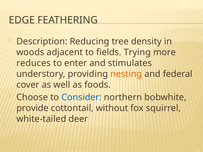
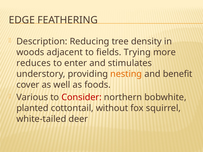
federal: federal -> benefit
Choose: Choose -> Various
Consider colour: blue -> red
provide: provide -> planted
